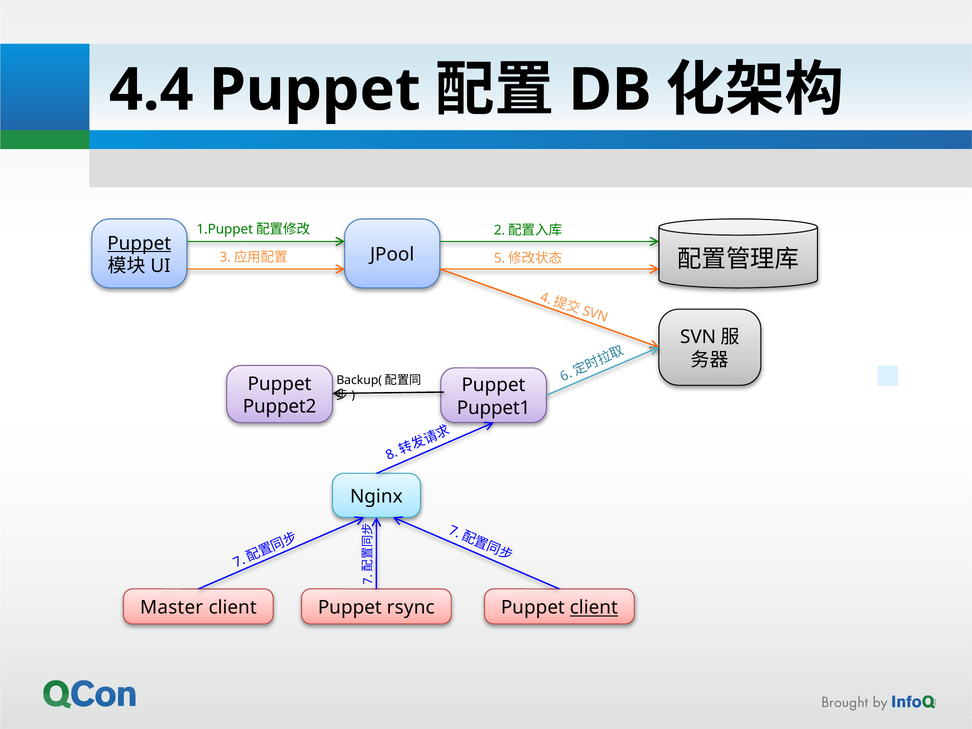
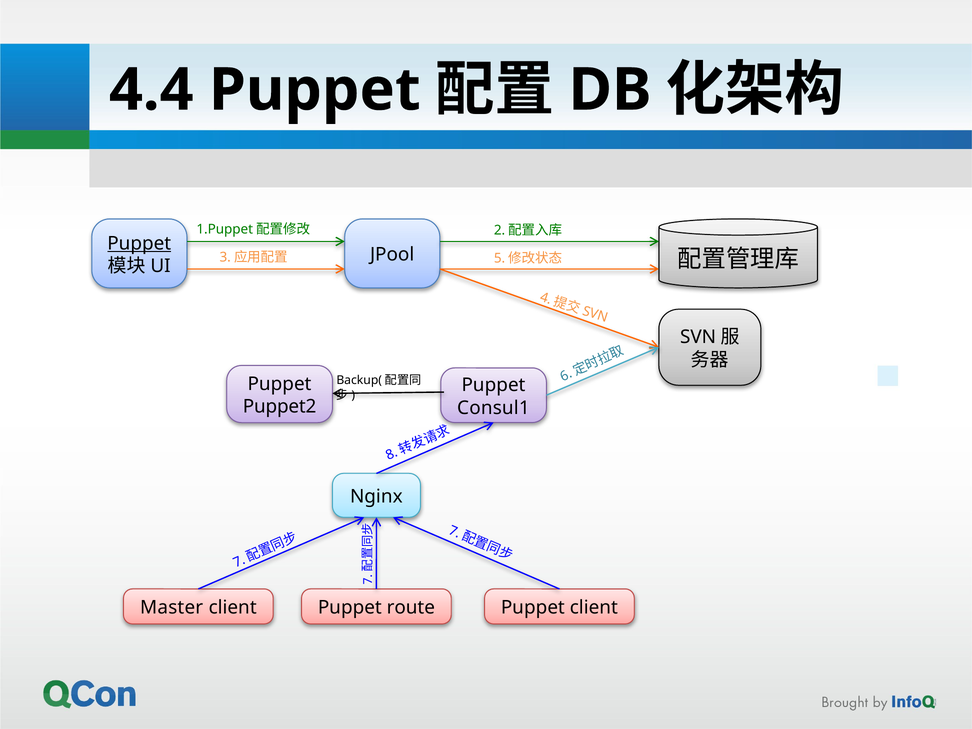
Puppet1: Puppet1 -> Consul1
rsync: rsync -> route
client at (594, 608) underline: present -> none
